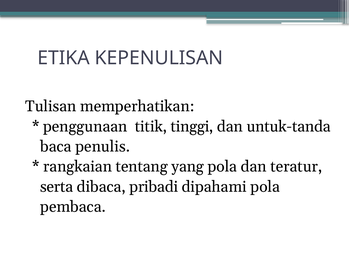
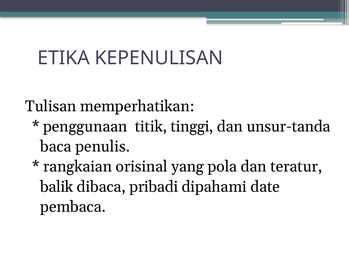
untuk-tanda: untuk-tanda -> unsur-tanda
tentang: tentang -> orisinal
serta: serta -> balik
dipahami pola: pola -> date
